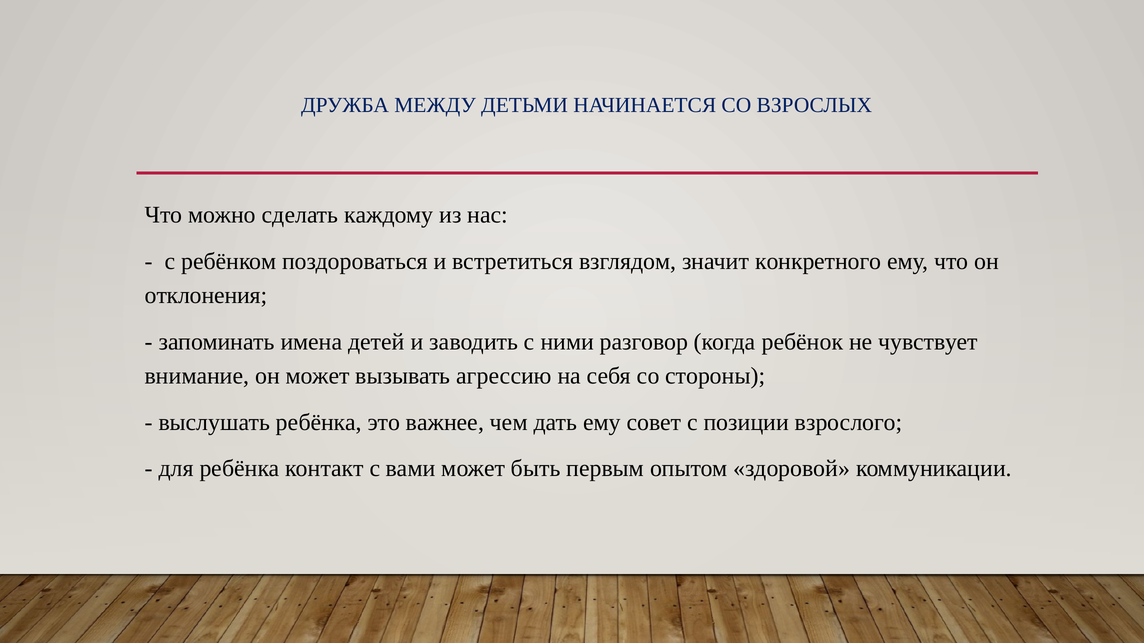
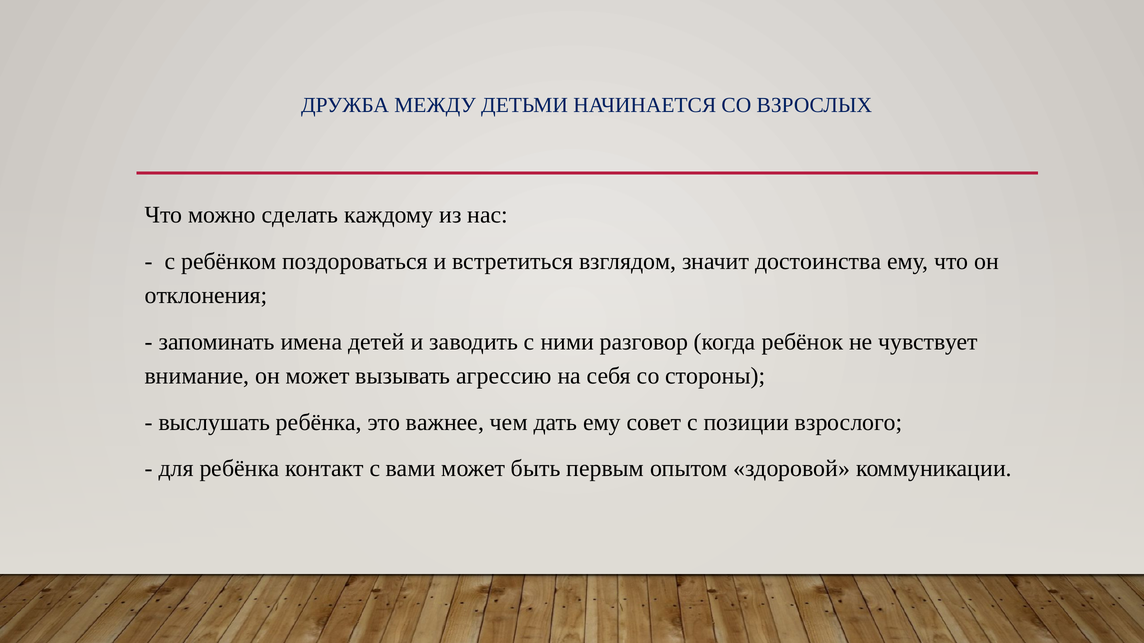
конкретного: конкретного -> достоинства
